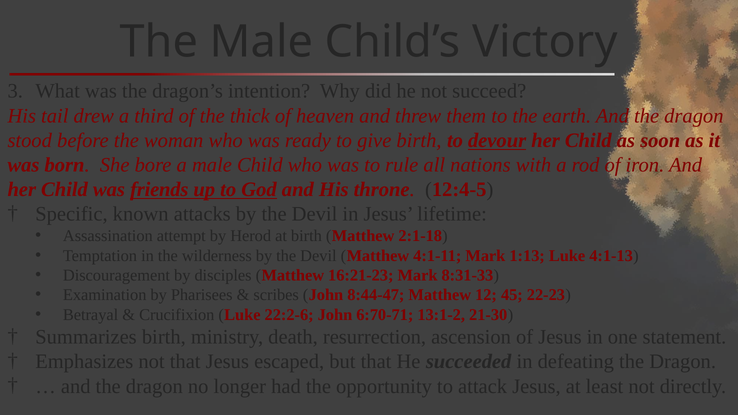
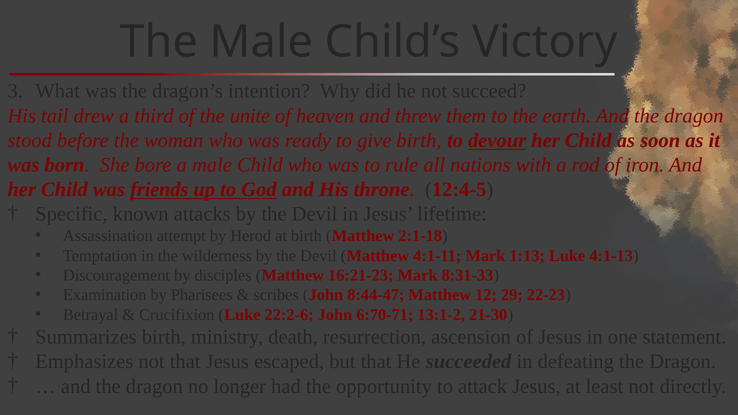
thick: thick -> unite
45: 45 -> 29
